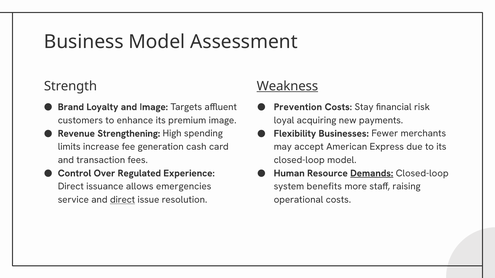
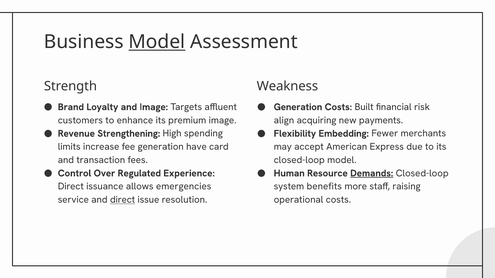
Model at (157, 42) underline: none -> present
Weakness underline: present -> none
Prevention at (298, 107): Prevention -> Generation
Stay: Stay -> Built
loyal: loyal -> align
Businesses: Businesses -> Embedding
cash: cash -> have
